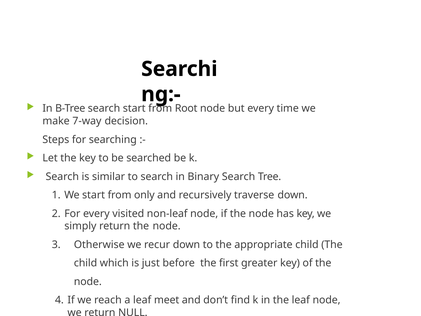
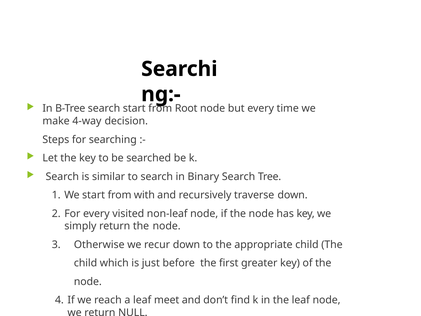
7-way: 7-way -> 4-way
only: only -> with
